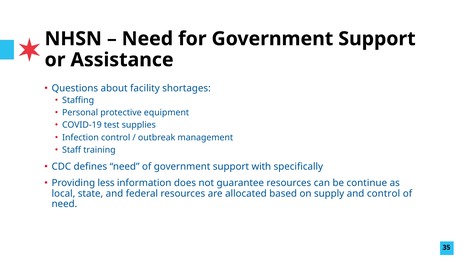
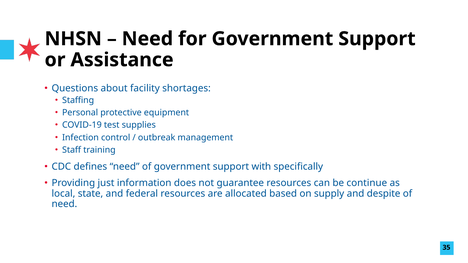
less: less -> just
and control: control -> despite
